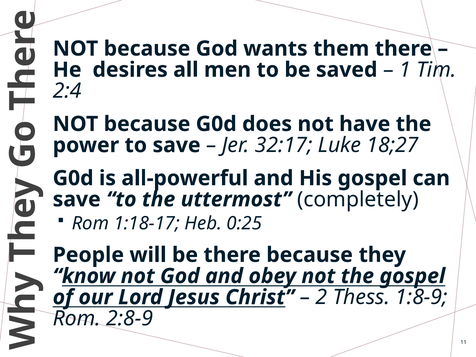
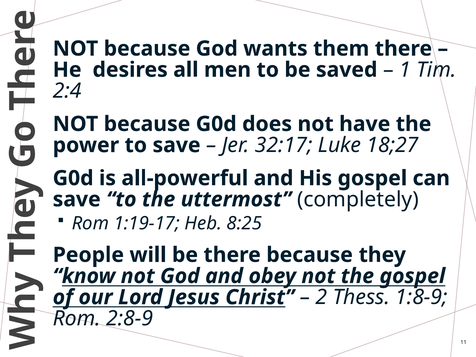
1:18-17: 1:18-17 -> 1:19-17
0:25: 0:25 -> 8:25
